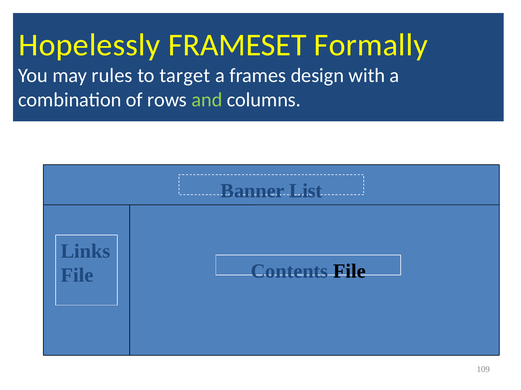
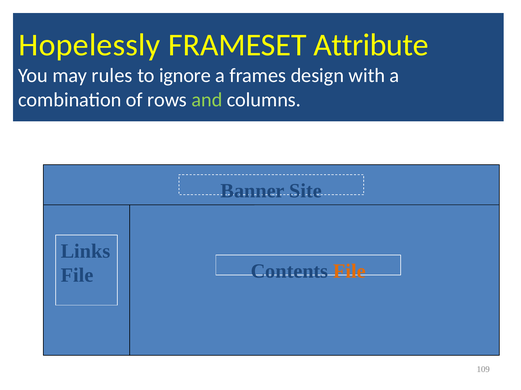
Formally: Formally -> Attribute
target: target -> ignore
List: List -> Site
File at (350, 272) colour: black -> orange
